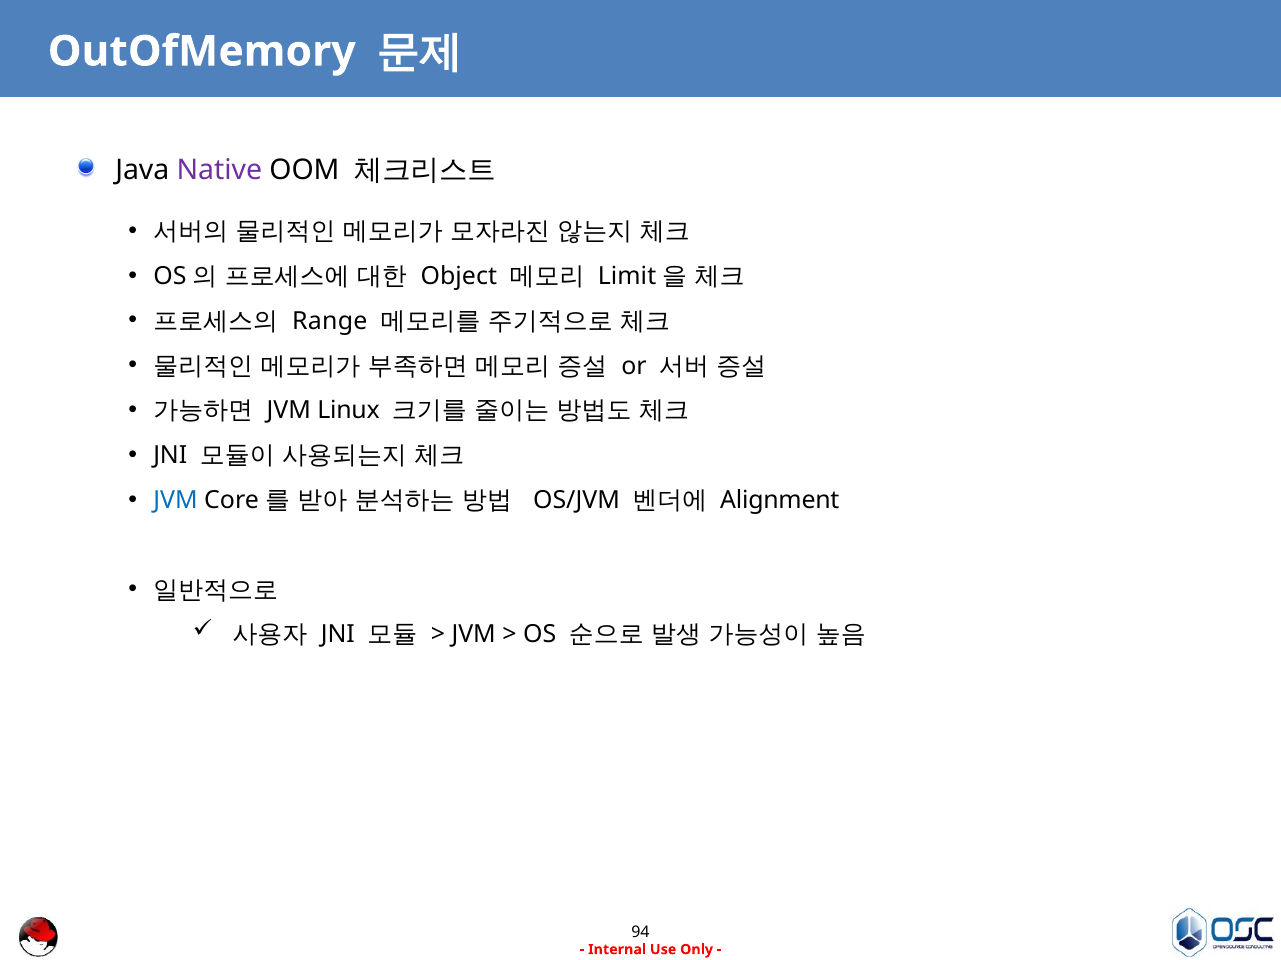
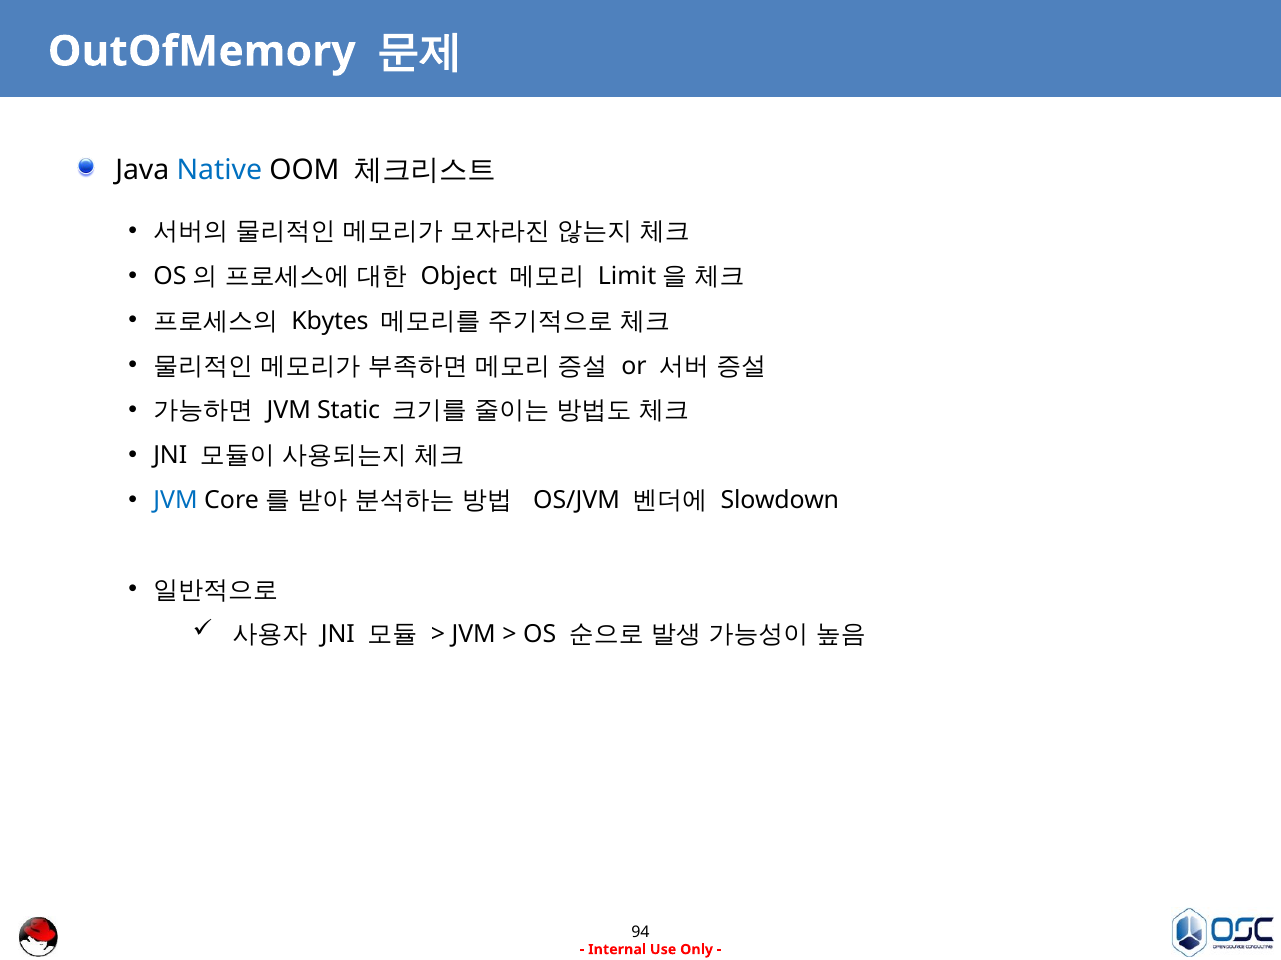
Native colour: purple -> blue
Range: Range -> Kbytes
Linux: Linux -> Static
Alignment: Alignment -> Slowdown
